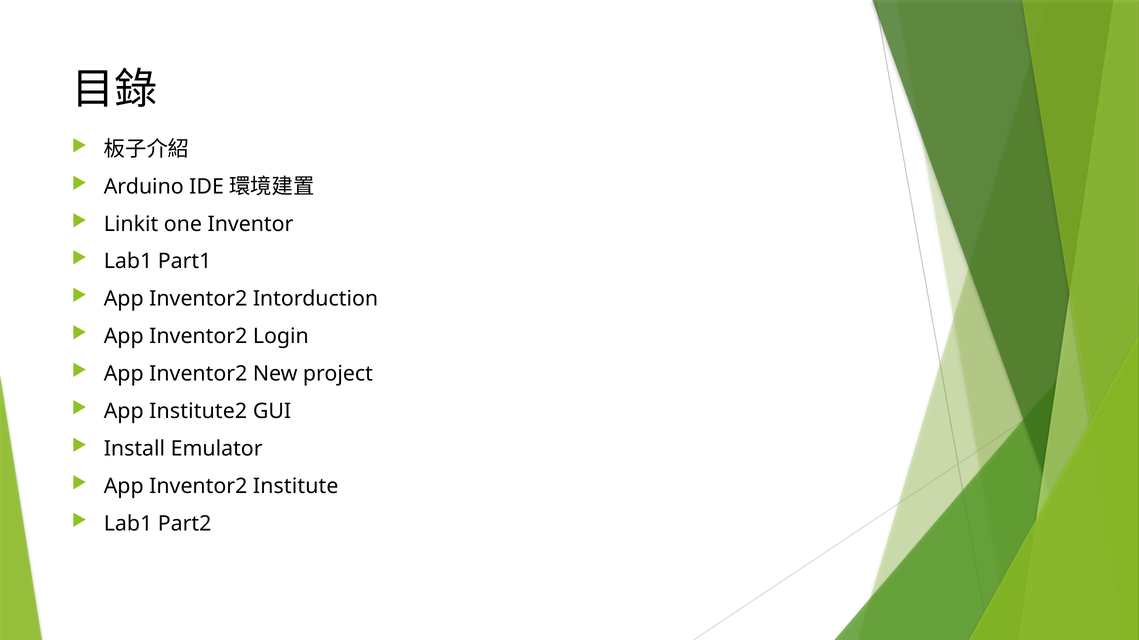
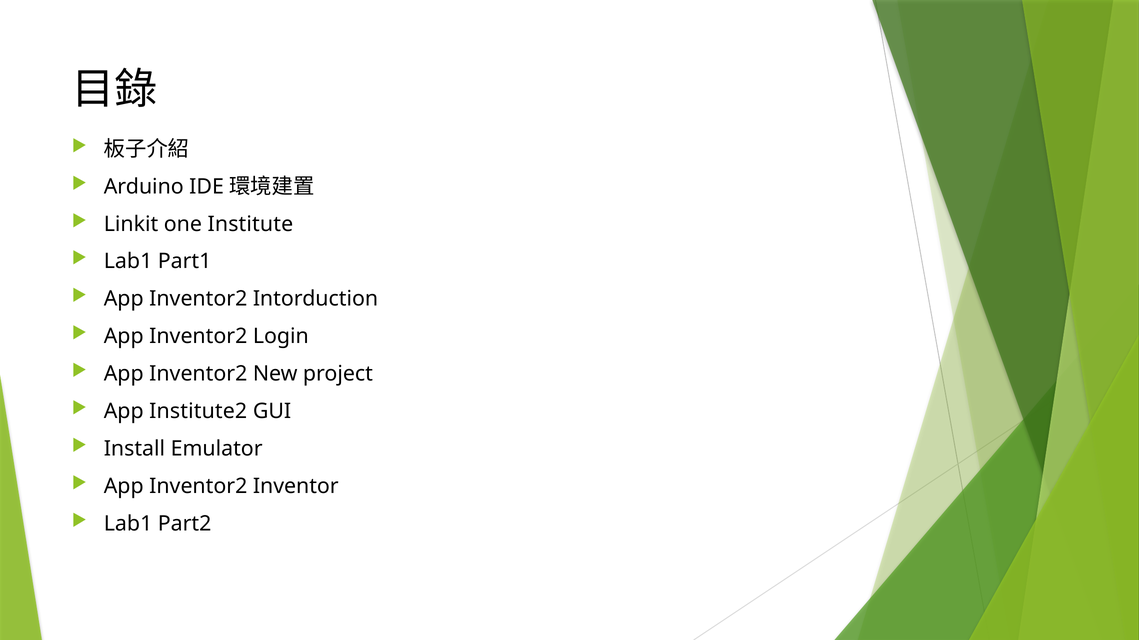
Inventor: Inventor -> Institute
Institute: Institute -> Inventor
